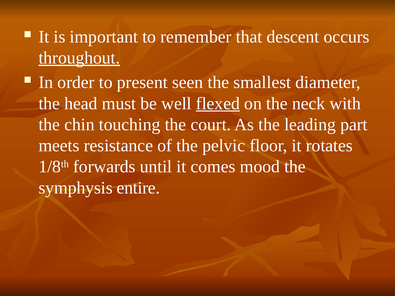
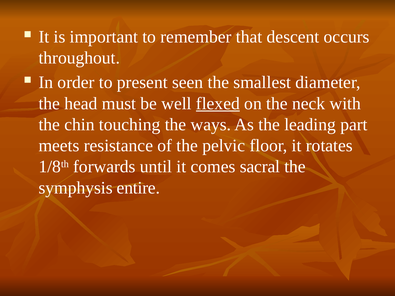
throughout underline: present -> none
court: court -> ways
mood: mood -> sacral
